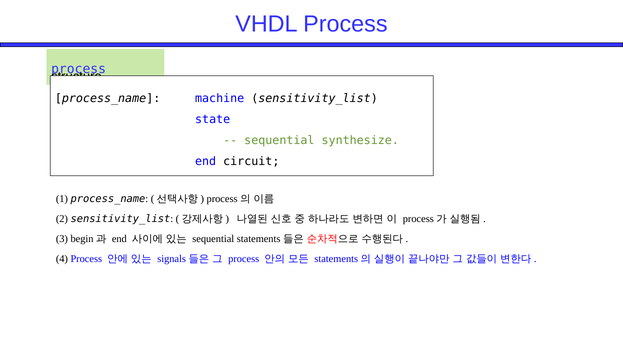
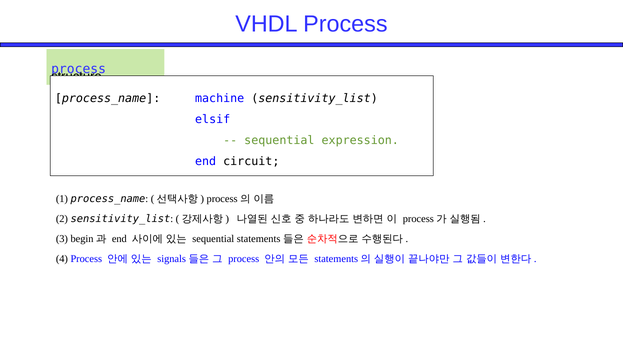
state: state -> elsif
synthesize: synthesize -> expression
